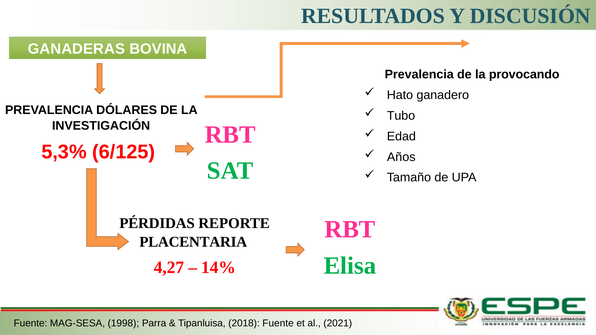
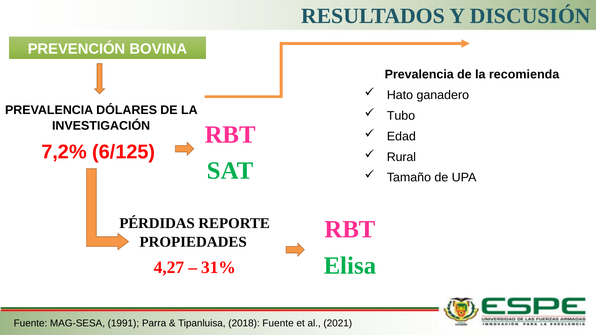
GANADERAS: GANADERAS -> PREVENCIÓN
provocando: provocando -> recomienda
5,3%: 5,3% -> 7,2%
Años: Años -> Rural
PLACENTARIA: PLACENTARIA -> PROPIEDADES
14%: 14% -> 31%
1998: 1998 -> 1991
